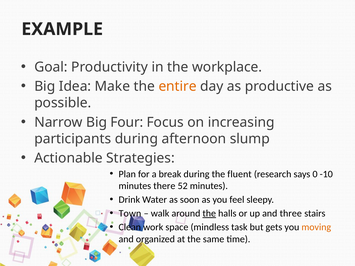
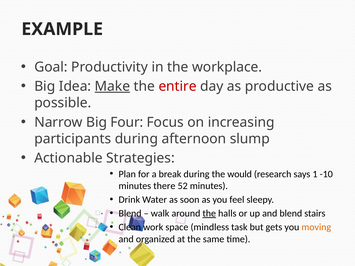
Make underline: none -> present
entire colour: orange -> red
fluent: fluent -> would
0: 0 -> 1
Town at (130, 214): Town -> Blend
and three: three -> blend
